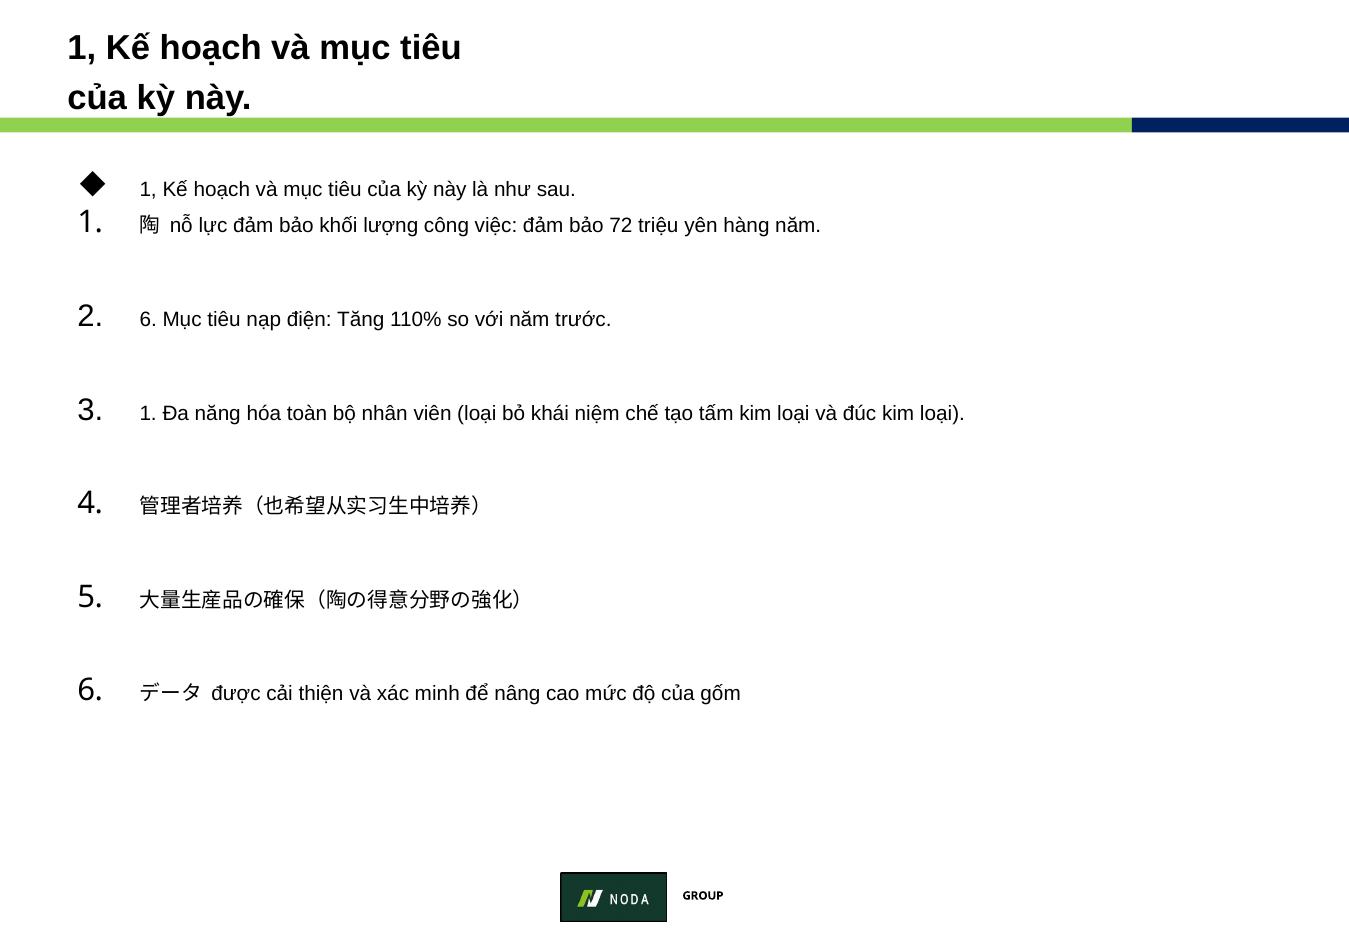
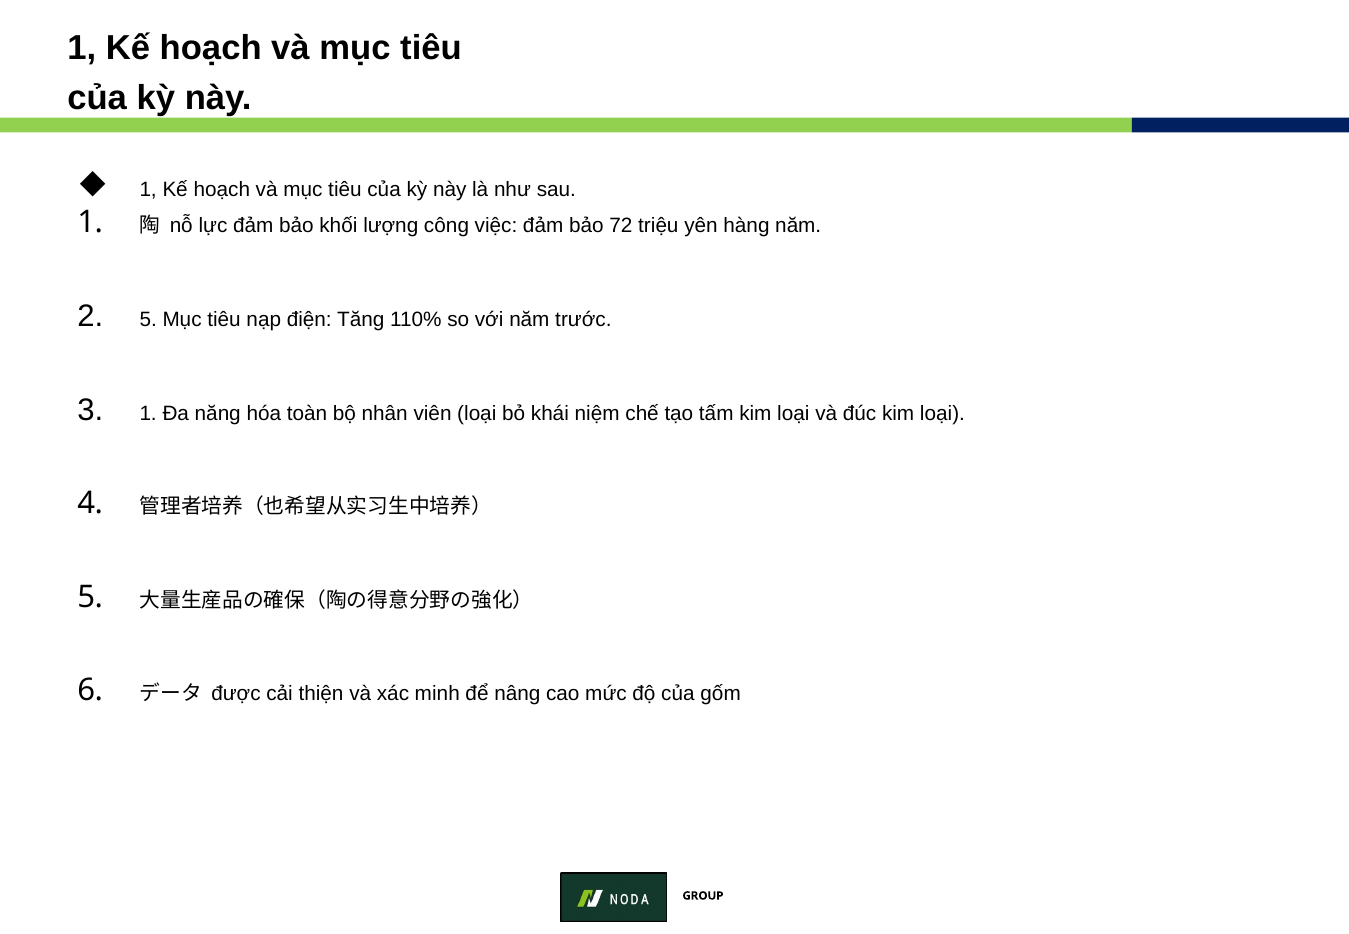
6 at (148, 320): 6 -> 5
